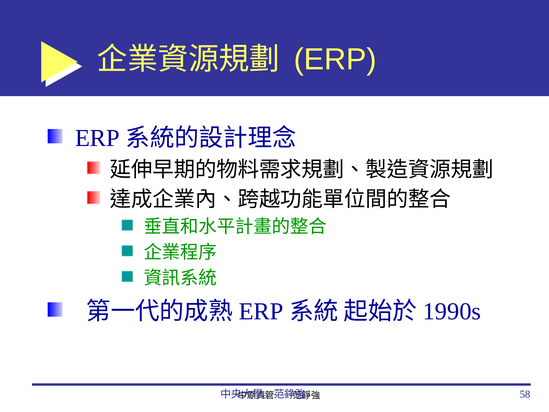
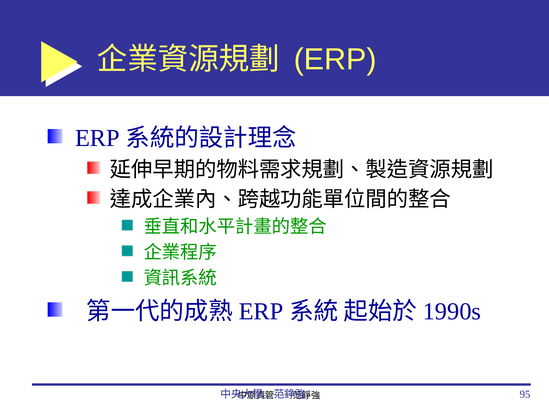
58: 58 -> 95
